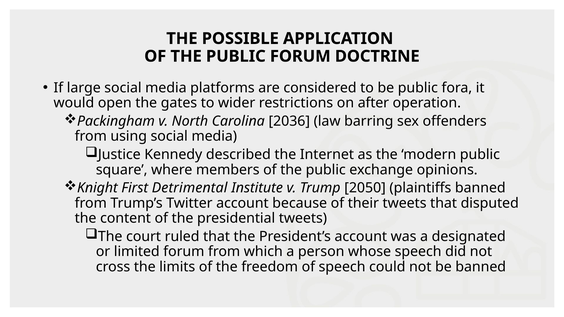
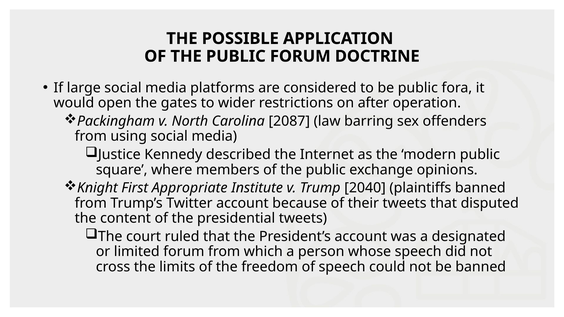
2036: 2036 -> 2087
Detrimental: Detrimental -> Appropriate
2050: 2050 -> 2040
